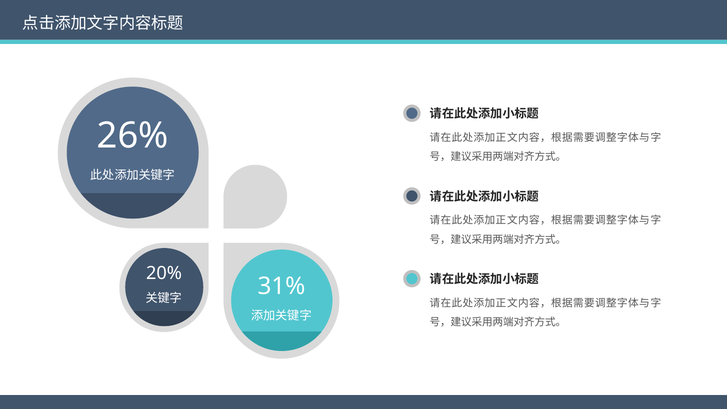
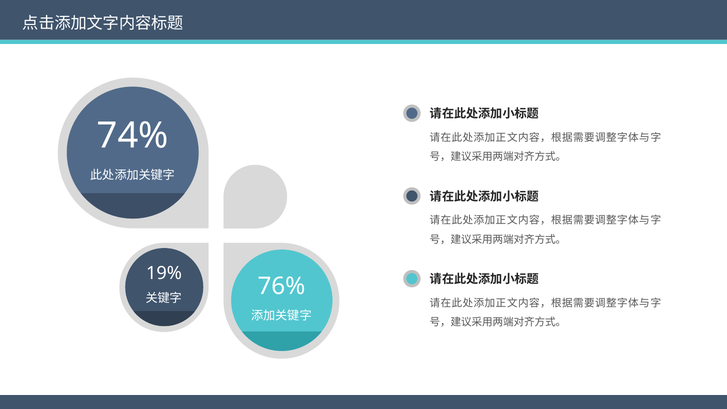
26%: 26% -> 74%
20%: 20% -> 19%
31%: 31% -> 76%
